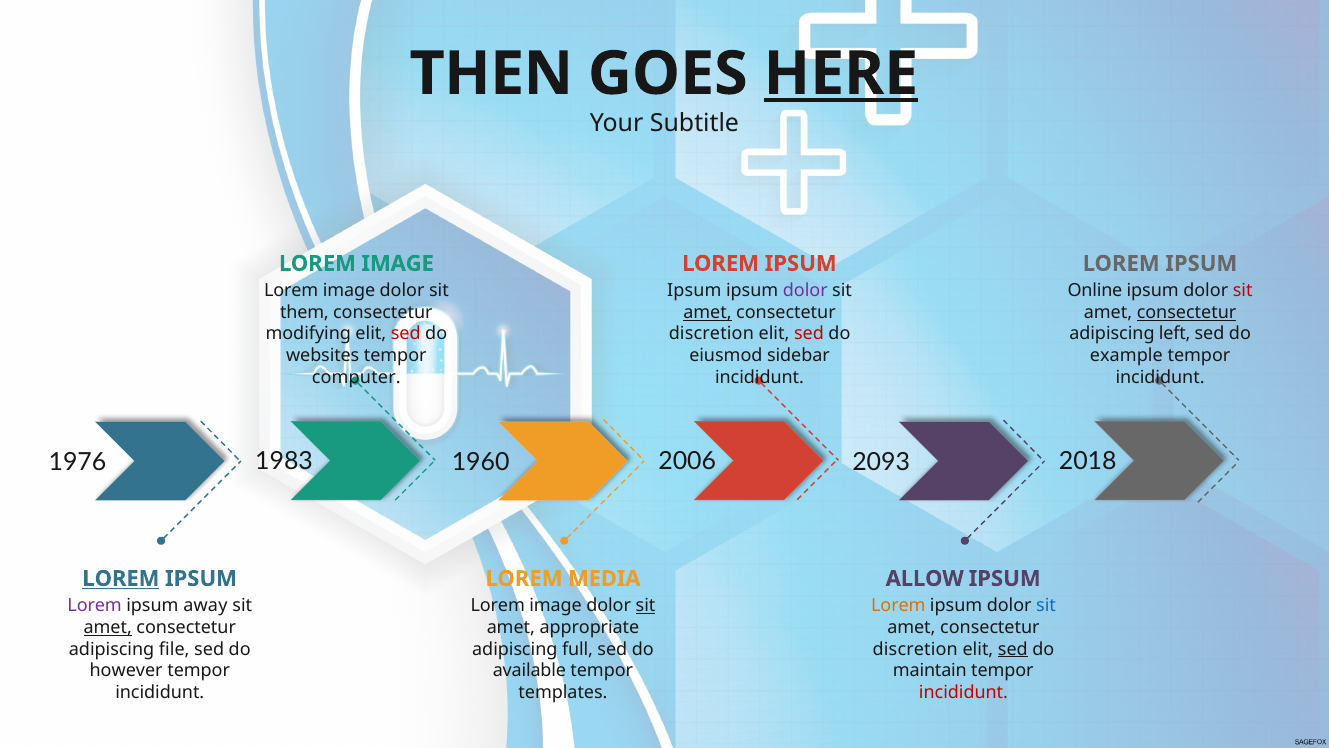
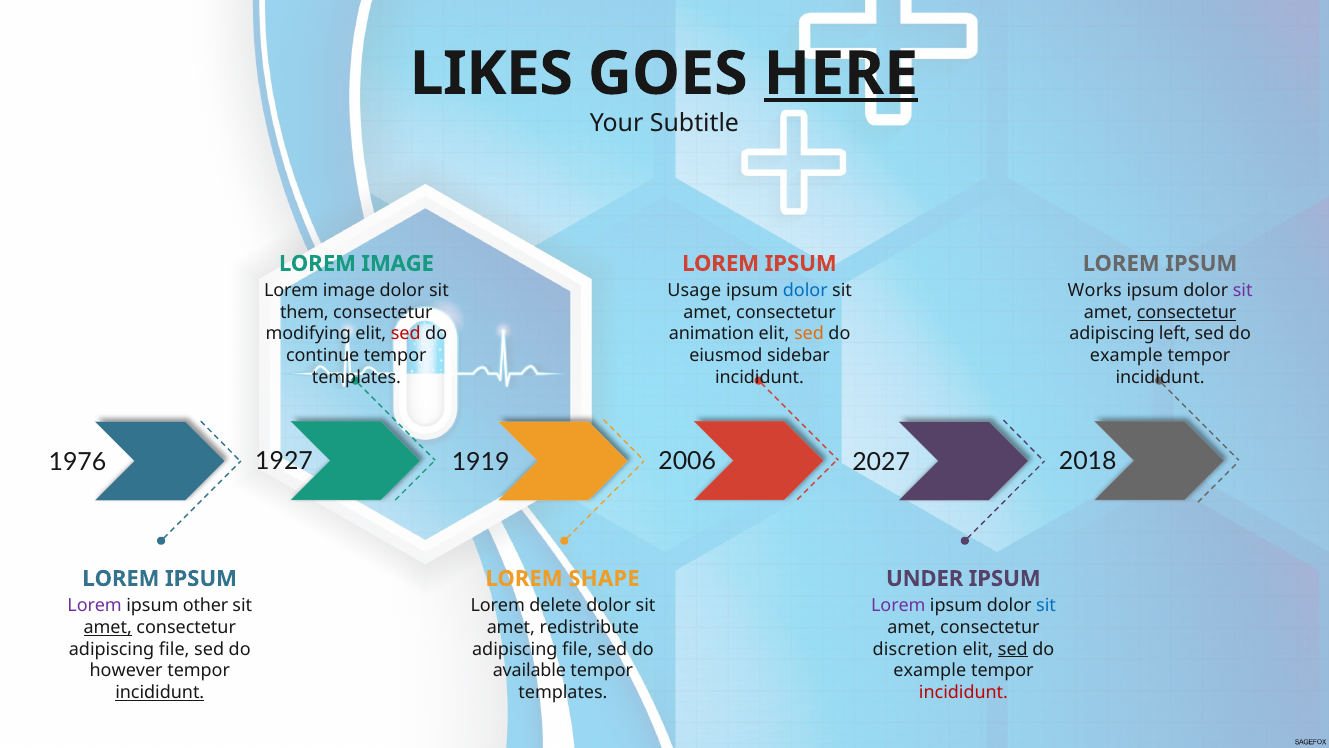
THEN: THEN -> LIKES
Ipsum at (694, 291): Ipsum -> Usage
dolor at (805, 291) colour: purple -> blue
Online: Online -> Works
sit at (1243, 291) colour: red -> purple
amet at (707, 312) underline: present -> none
discretion at (711, 334): discretion -> animation
sed at (809, 334) colour: red -> orange
websites: websites -> continue
computer at (356, 377): computer -> templates
1983: 1983 -> 1927
1960: 1960 -> 1919
2093: 2093 -> 2027
LOREM at (121, 578) underline: present -> none
MEDIA: MEDIA -> SHAPE
ALLOW: ALLOW -> UNDER
away: away -> other
image at (556, 605): image -> delete
sit at (646, 605) underline: present -> none
Lorem at (898, 605) colour: orange -> purple
appropriate: appropriate -> redistribute
full at (577, 649): full -> file
maintain at (930, 670): maintain -> example
incididunt at (160, 692) underline: none -> present
